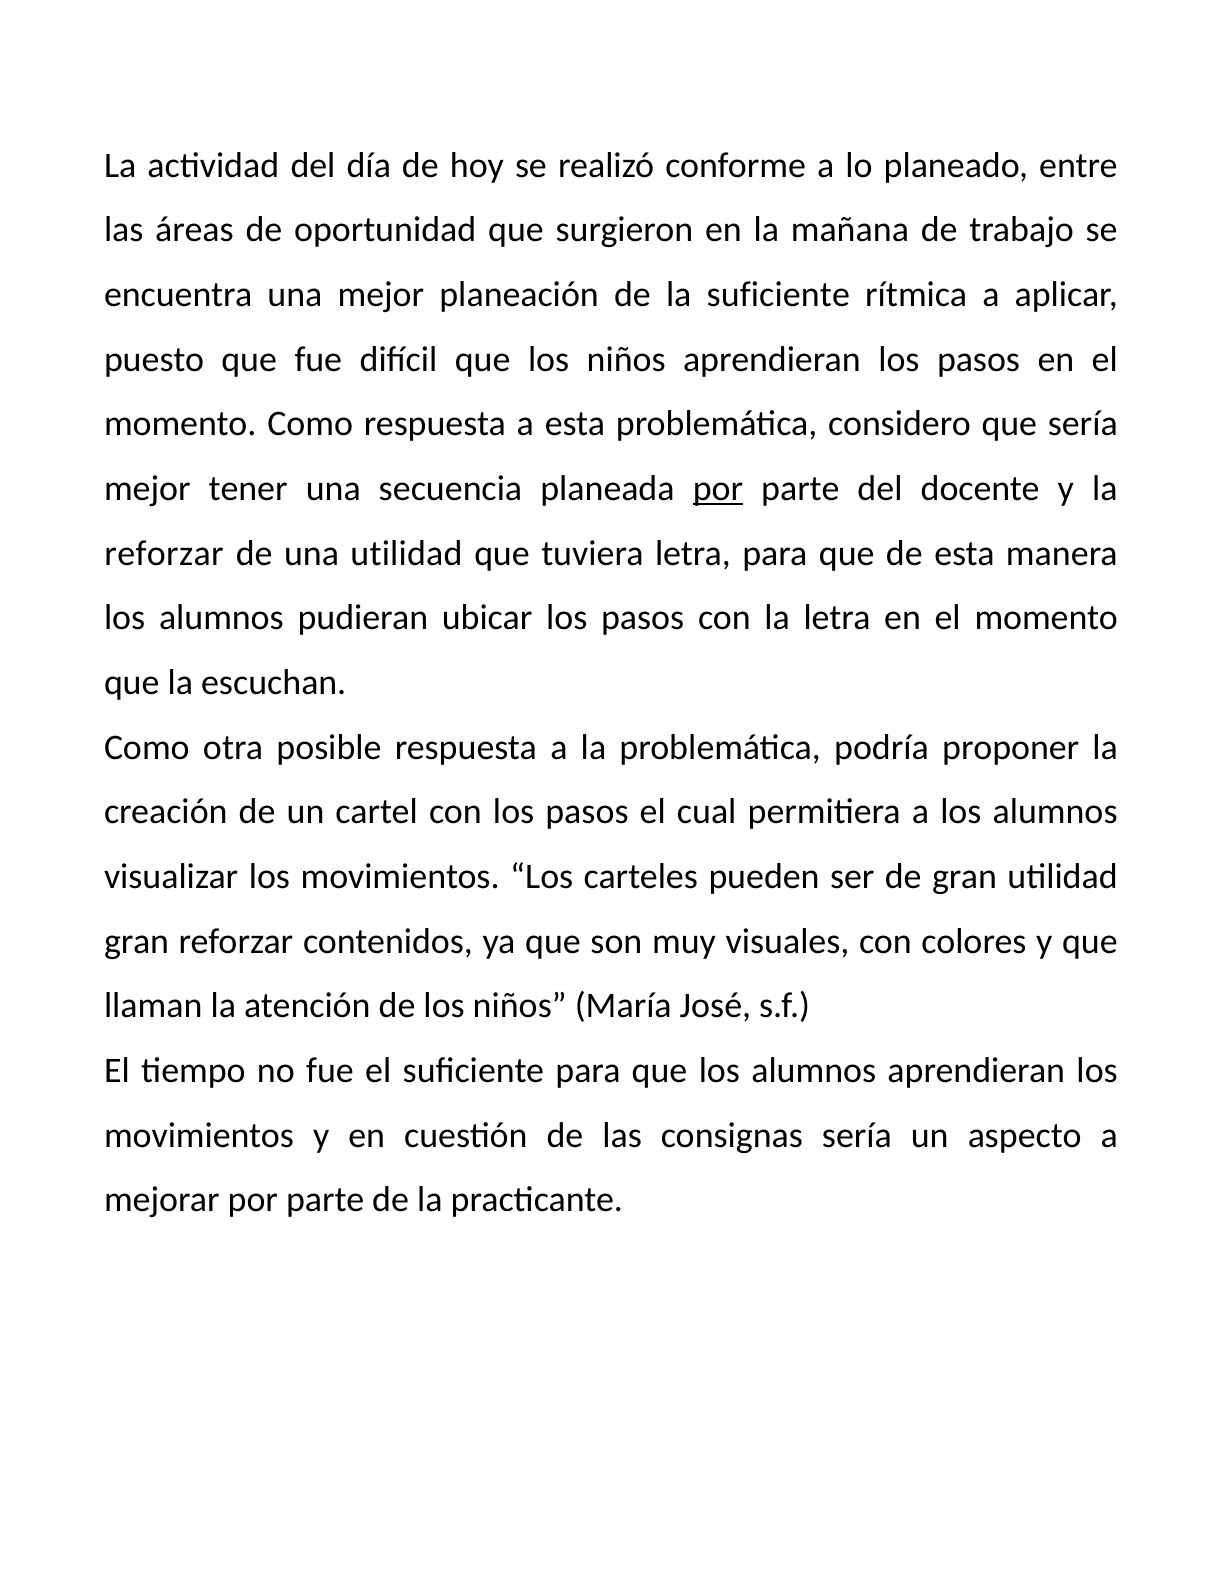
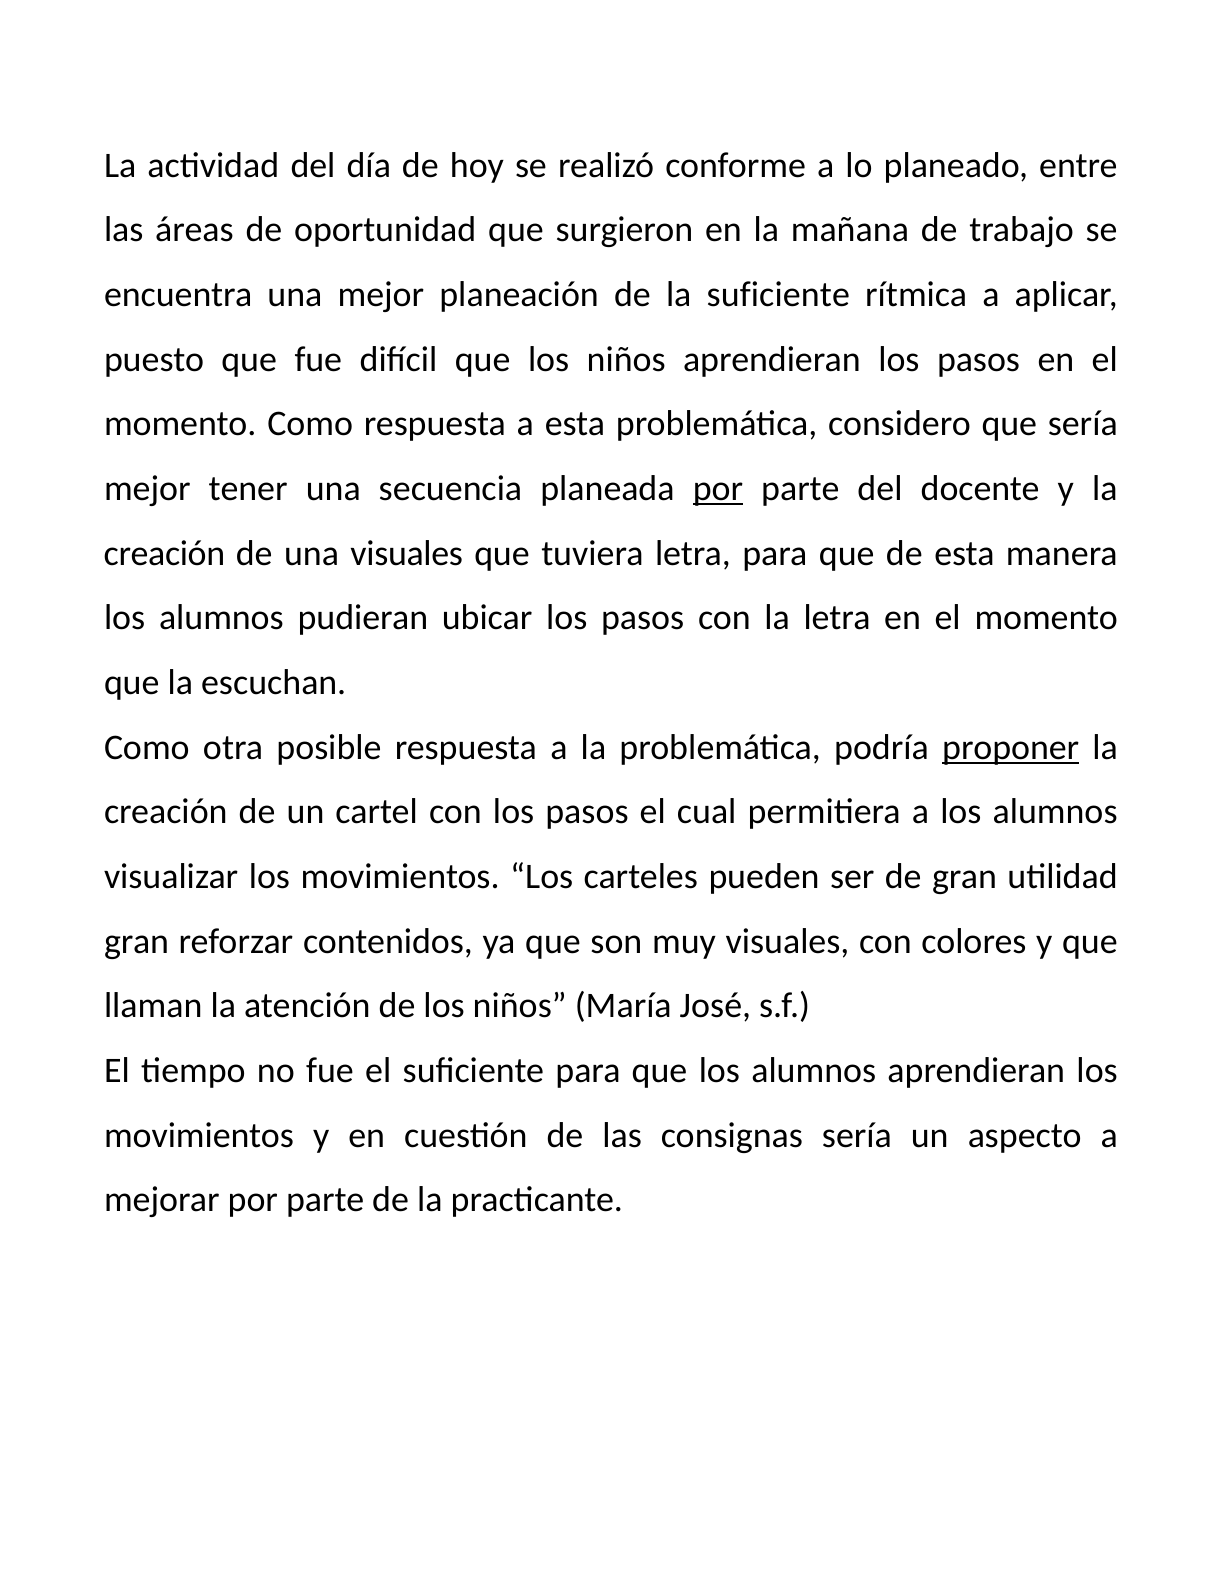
reforzar at (164, 554): reforzar -> creación
una utilidad: utilidad -> visuales
proponer underline: none -> present
